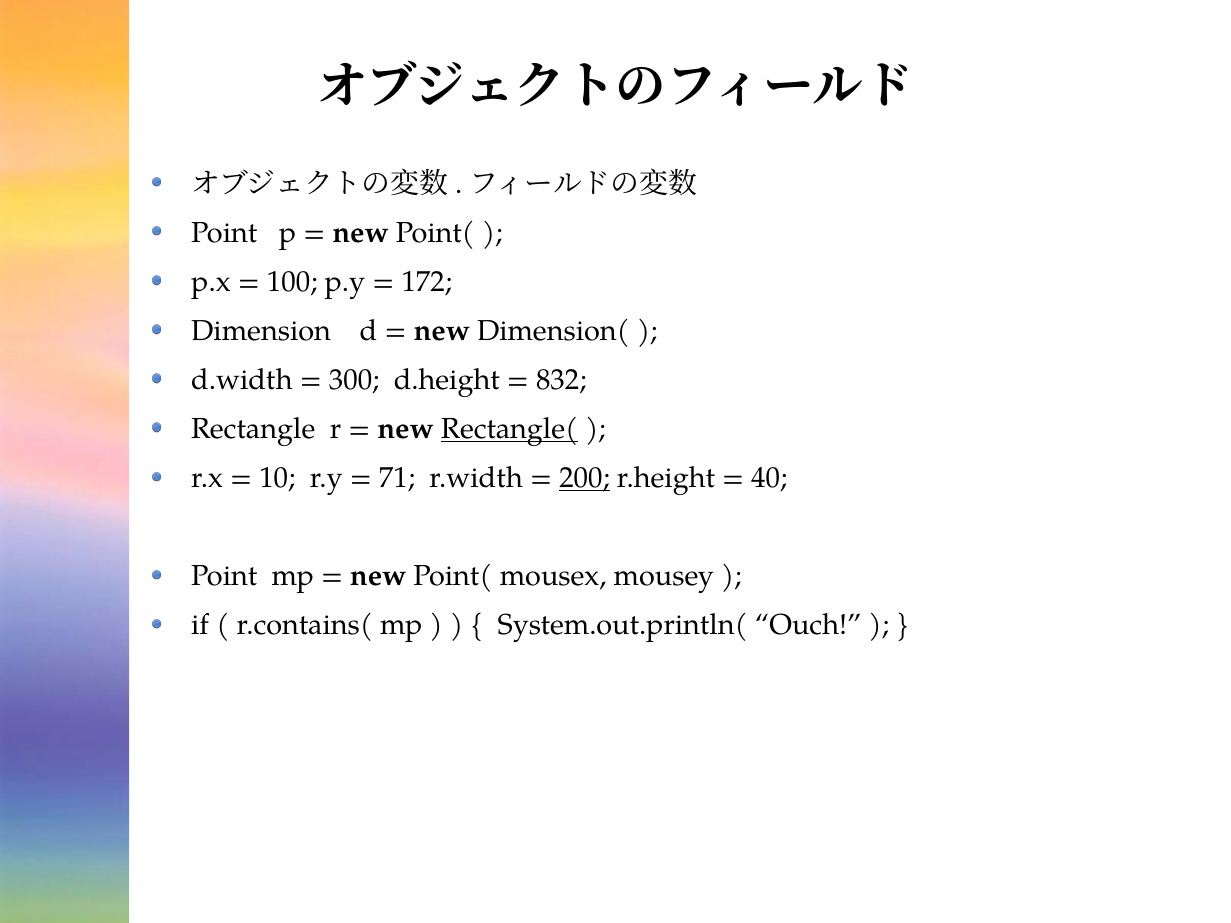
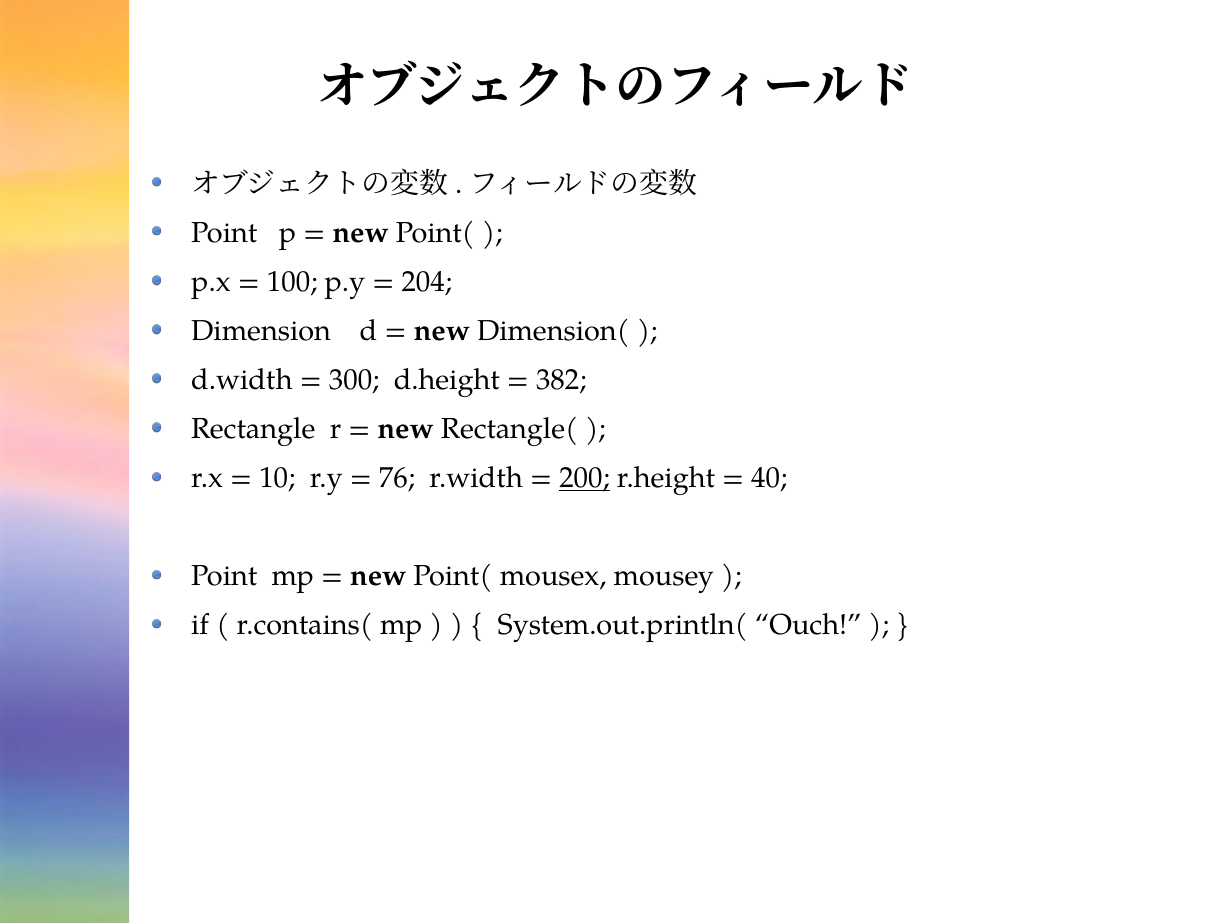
172: 172 -> 204
832: 832 -> 382
Rectangle( underline: present -> none
71: 71 -> 76
